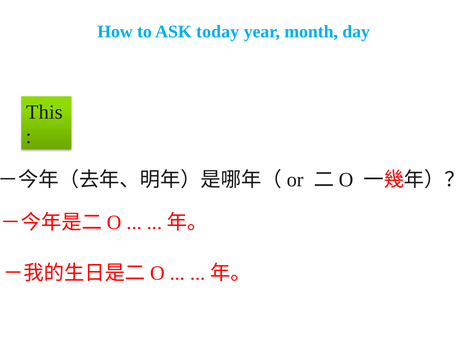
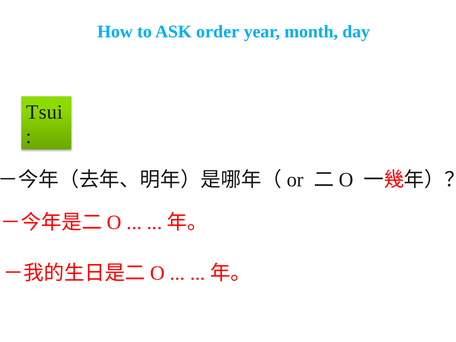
today: today -> order
This: This -> Tsui
